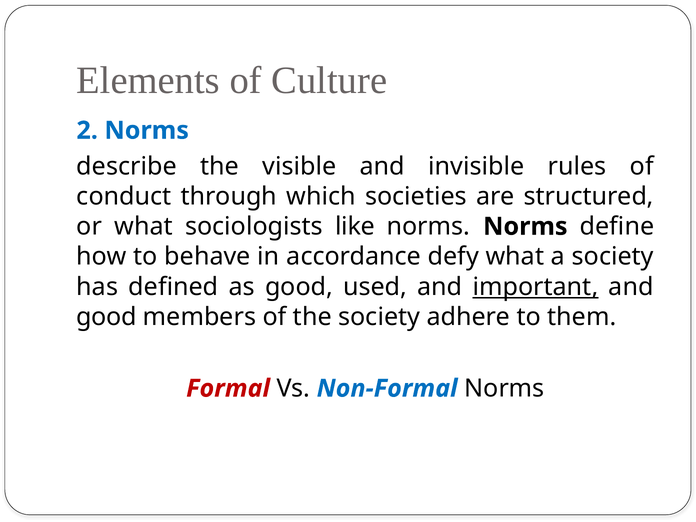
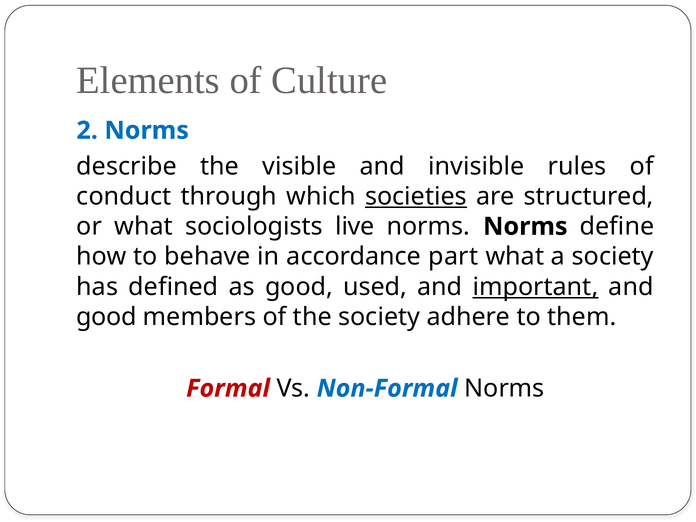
societies underline: none -> present
like: like -> live
defy: defy -> part
